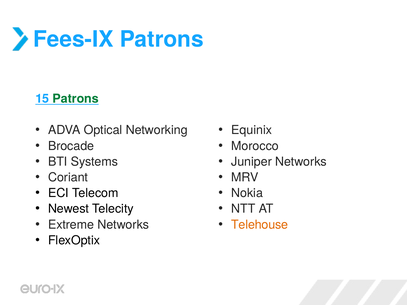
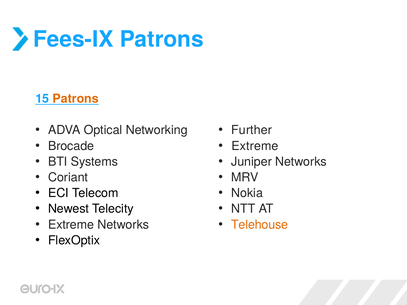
Patrons at (76, 99) colour: green -> orange
Equinix: Equinix -> Further
Morocco at (255, 146): Morocco -> Extreme
